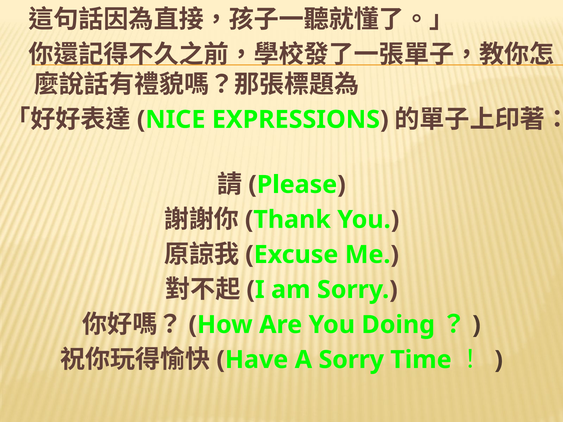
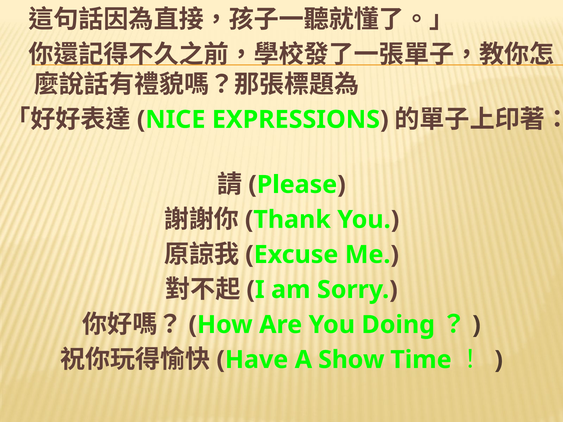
A Sorry: Sorry -> Show
